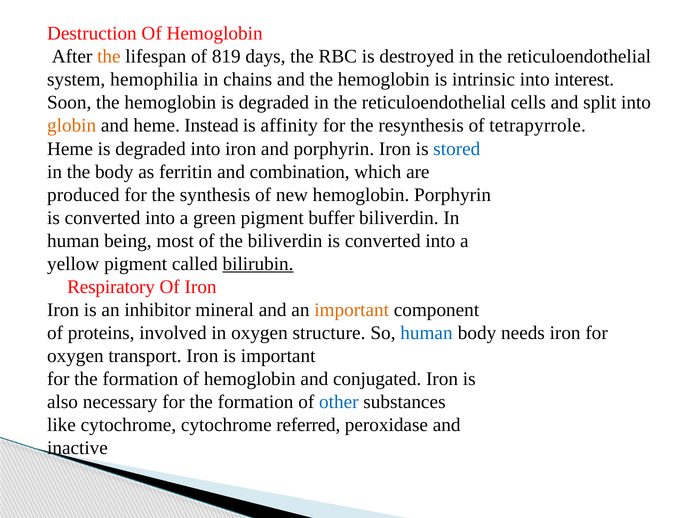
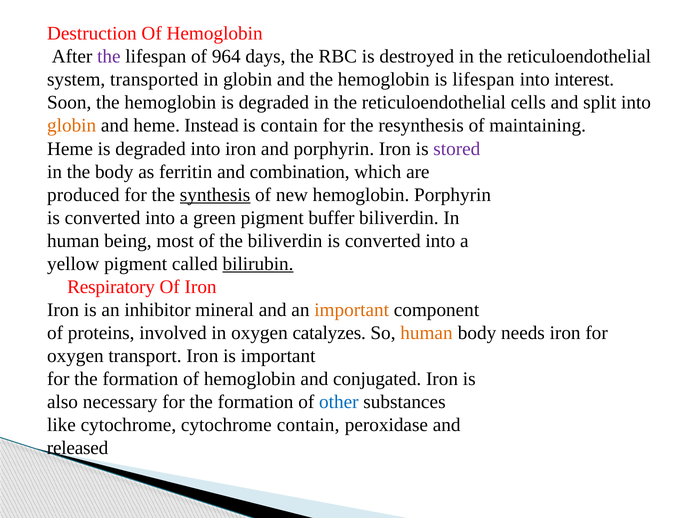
the at (109, 57) colour: orange -> purple
819: 819 -> 964
hemophilia: hemophilia -> transported
in chains: chains -> globin
is intrinsic: intrinsic -> lifespan
is affinity: affinity -> contain
tetrapyrrole: tetrapyrrole -> maintaining
stored colour: blue -> purple
synthesis underline: none -> present
structure: structure -> catalyzes
human at (426, 333) colour: blue -> orange
cytochrome referred: referred -> contain
inactive: inactive -> released
